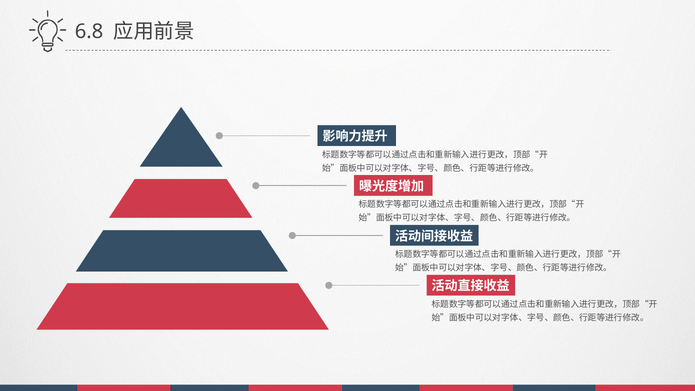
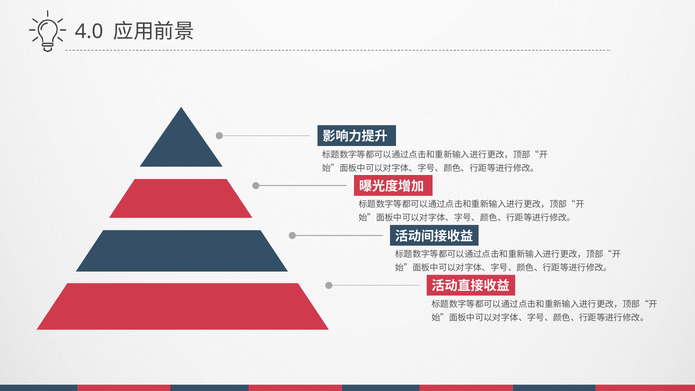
6.8: 6.8 -> 4.0
